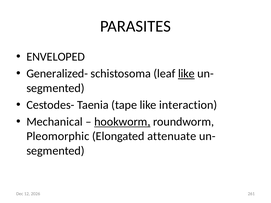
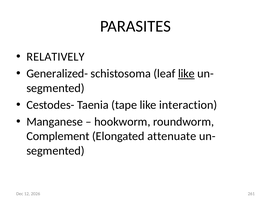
ENVELOPED: ENVELOPED -> RELATIVELY
Mechanical: Mechanical -> Manganese
hookworm underline: present -> none
Pleomorphic: Pleomorphic -> Complement
